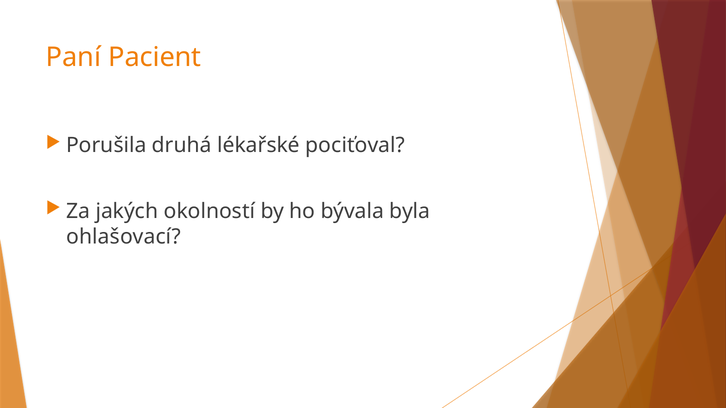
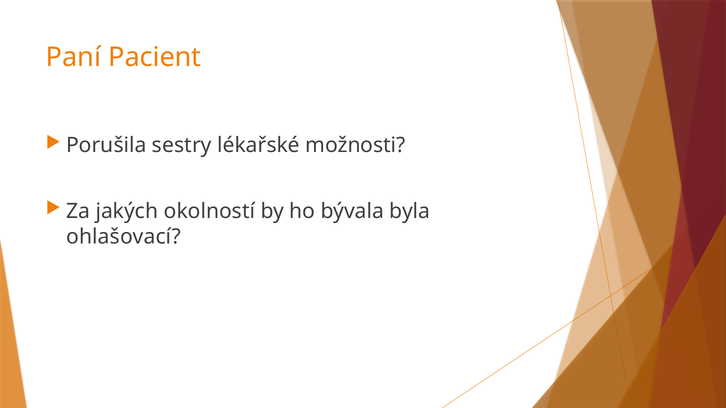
druhá: druhá -> sestry
pociťoval: pociťoval -> možnosti
